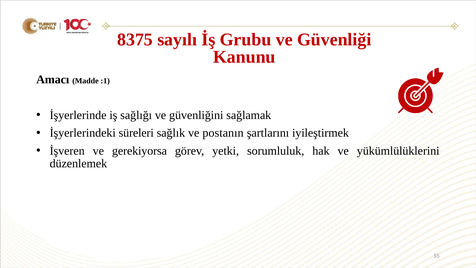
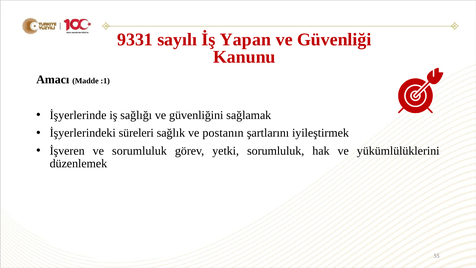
8375: 8375 -> 9331
Grubu: Grubu -> Yapan
ve gerekiyorsa: gerekiyorsa -> sorumluluk
